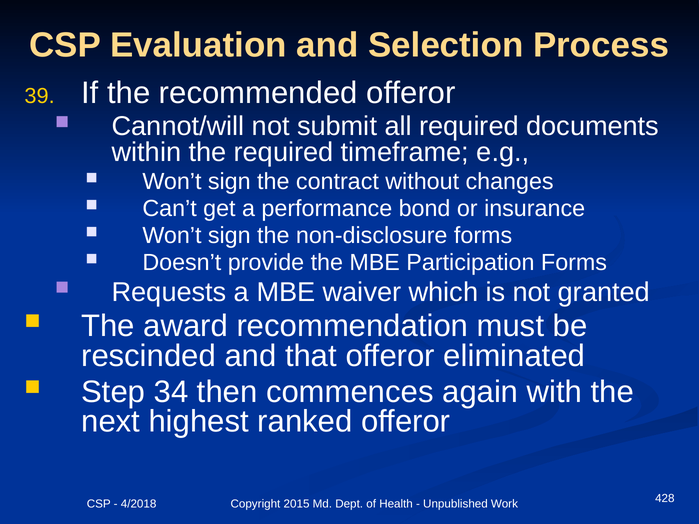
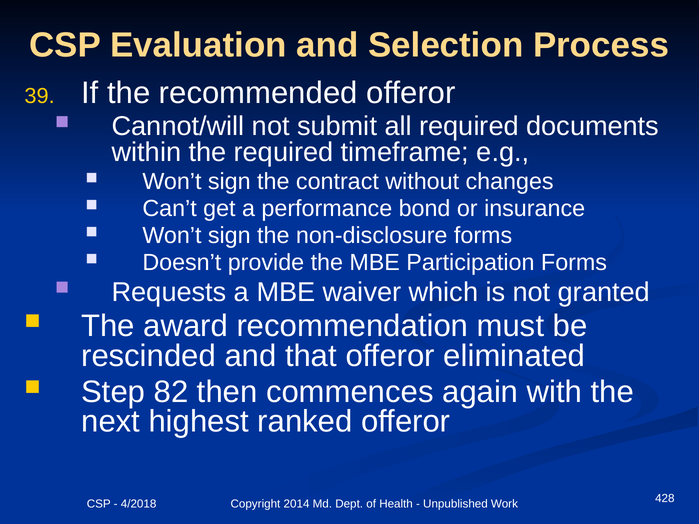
34: 34 -> 82
2015: 2015 -> 2014
